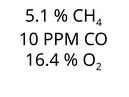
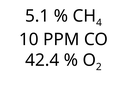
16.4: 16.4 -> 42.4
